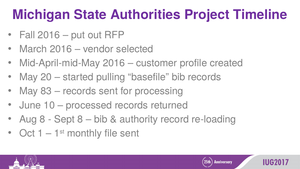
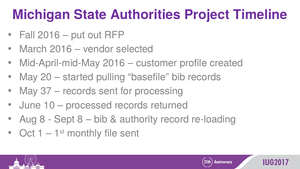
83: 83 -> 37
